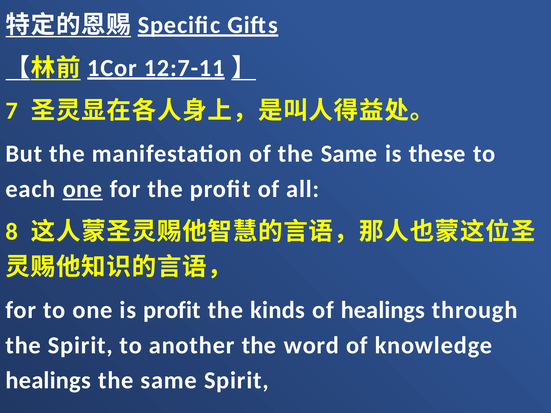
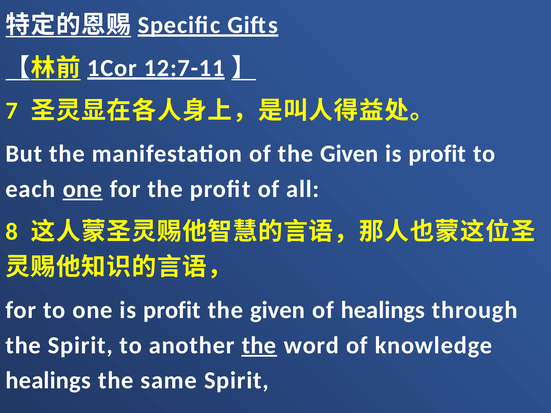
of the Same: Same -> Given
these at (437, 154): these -> profit
kinds at (277, 310): kinds -> given
the at (259, 346) underline: none -> present
